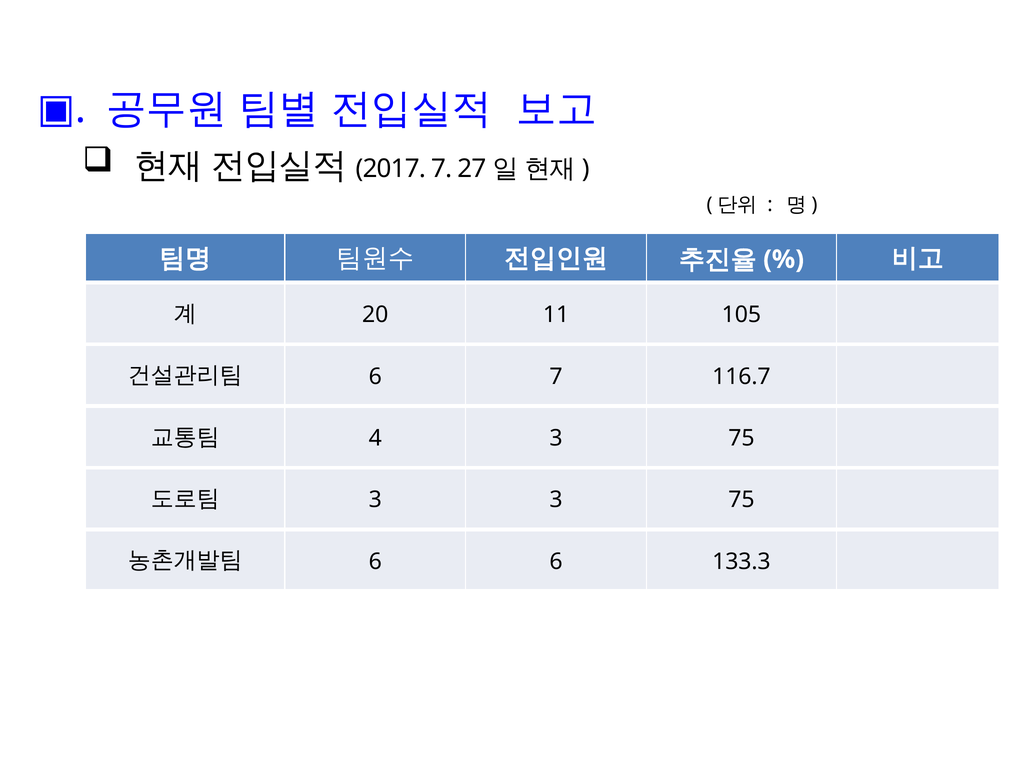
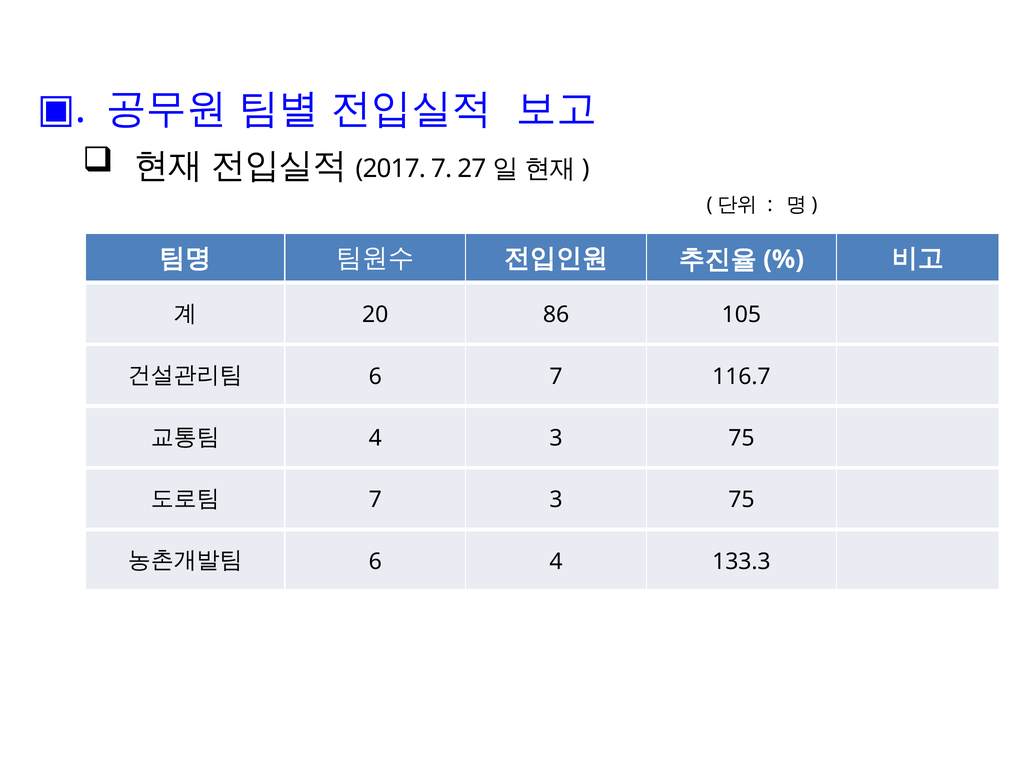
11: 11 -> 86
3 at (375, 500): 3 -> 7
6 6: 6 -> 4
